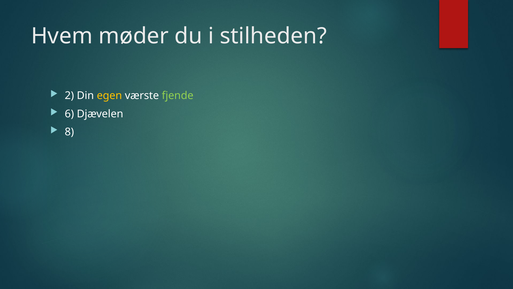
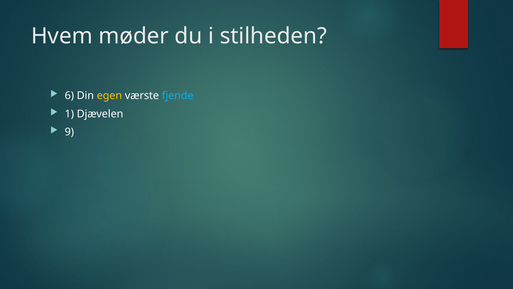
2: 2 -> 6
fjende colour: light green -> light blue
6: 6 -> 1
8: 8 -> 9
